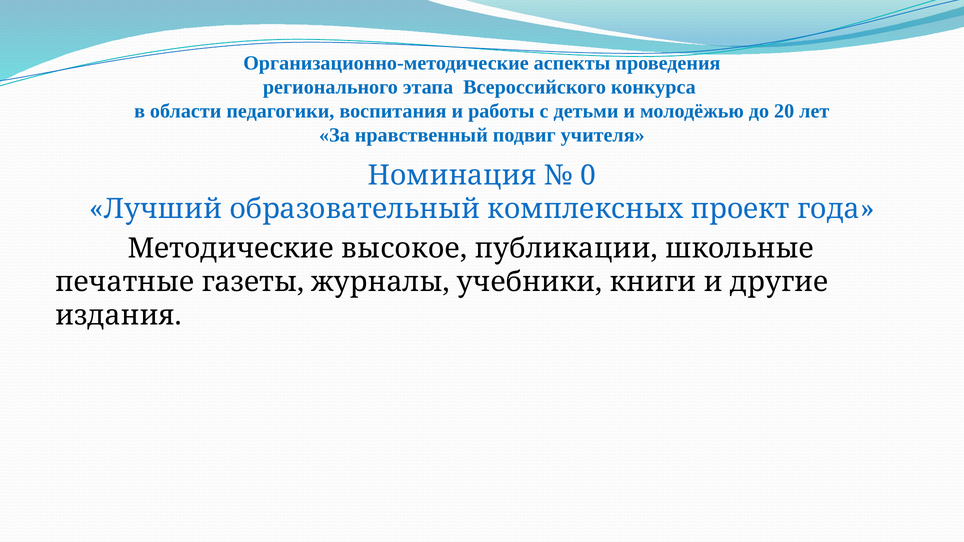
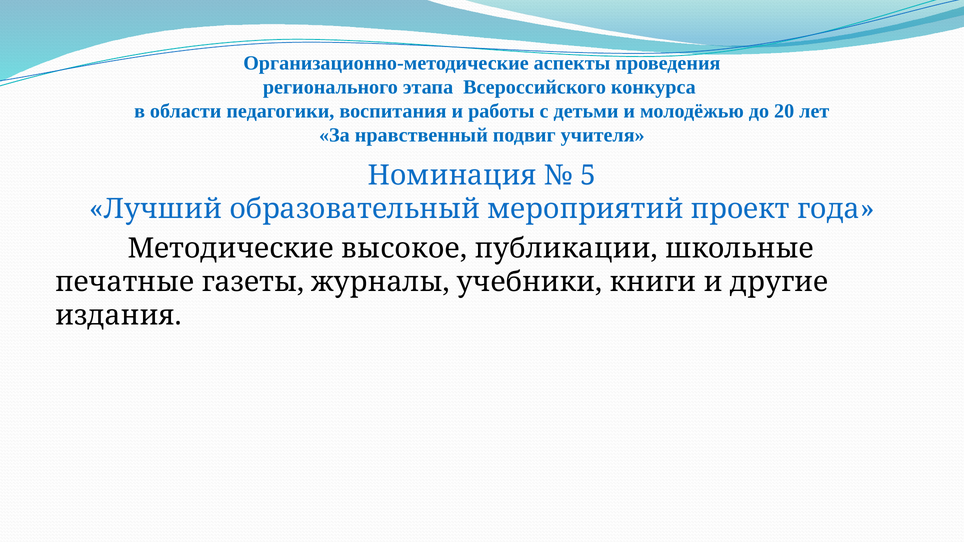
0: 0 -> 5
комплексных: комплексных -> мероприятий
